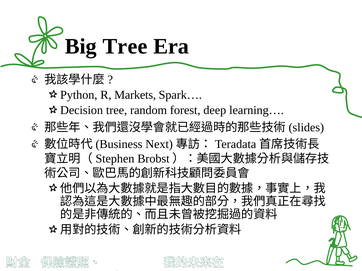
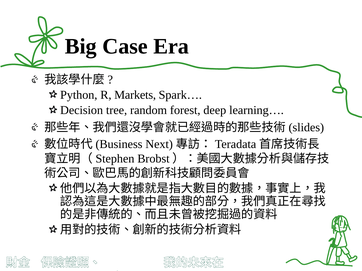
Big Tree: Tree -> Case
